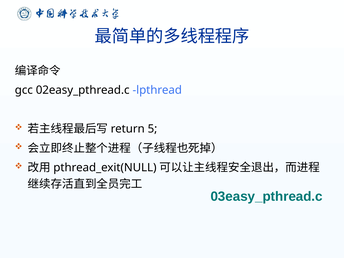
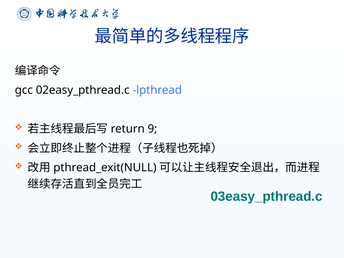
5: 5 -> 9
